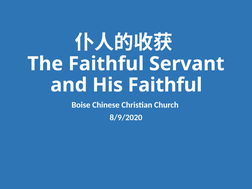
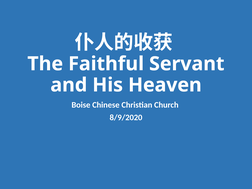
His Faithful: Faithful -> Heaven
